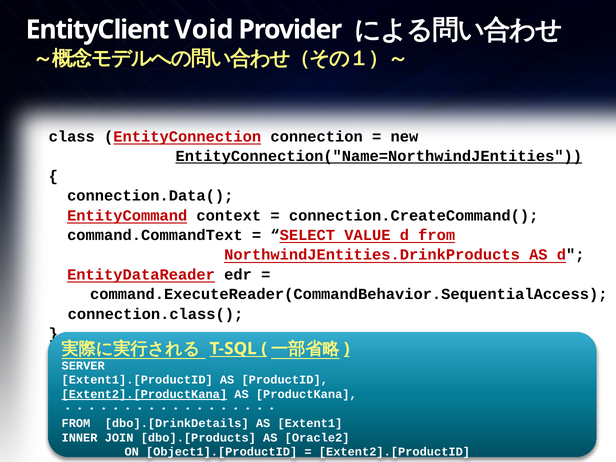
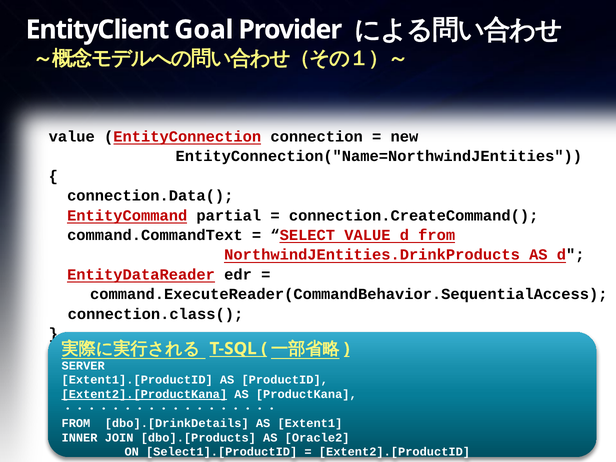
Void: Void -> Goal
class at (72, 137): class -> value
EntityConnection("Name=NorthwindJEntities underline: present -> none
context: context -> partial
Object1].[ProductID: Object1].[ProductID -> Select1].[ProductID
